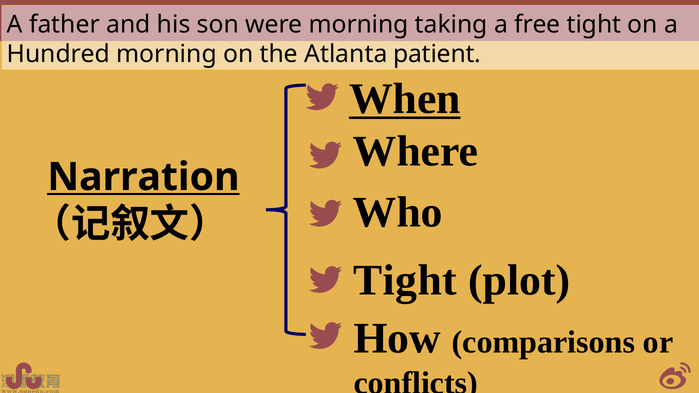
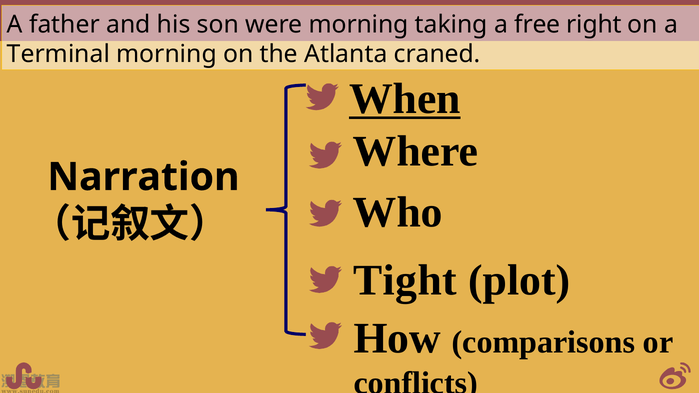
free tight: tight -> right
Hundred: Hundred -> Terminal
patient: patient -> craned
Narration underline: present -> none
